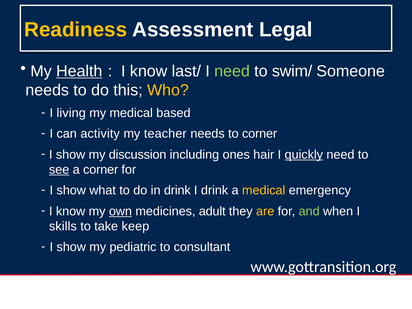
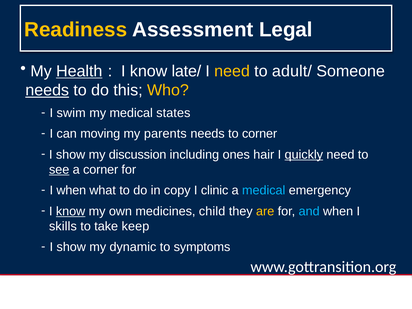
last/: last/ -> late/
need at (232, 71) colour: light green -> yellow
swim/: swim/ -> adult/
needs at (47, 90) underline: none -> present
living: living -> swim
based: based -> states
activity: activity -> moving
teacher: teacher -> parents
show at (71, 190): show -> when
in drink: drink -> copy
I drink: drink -> clinic
medical at (264, 190) colour: yellow -> light blue
know at (71, 211) underline: none -> present
own underline: present -> none
adult: adult -> child
and colour: light green -> light blue
pediatric: pediatric -> dynamic
consultant: consultant -> symptoms
